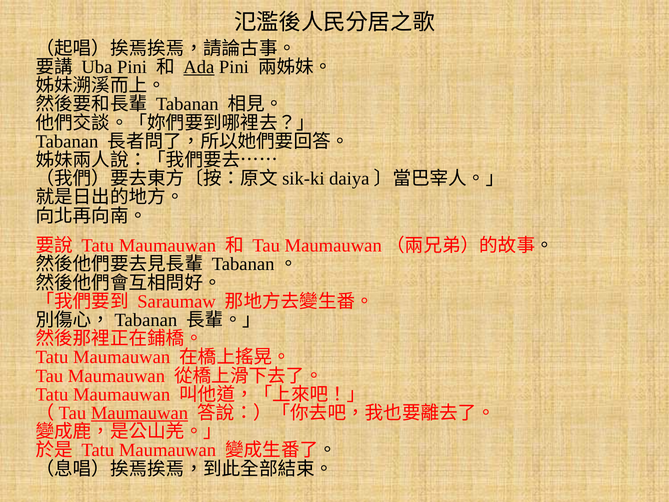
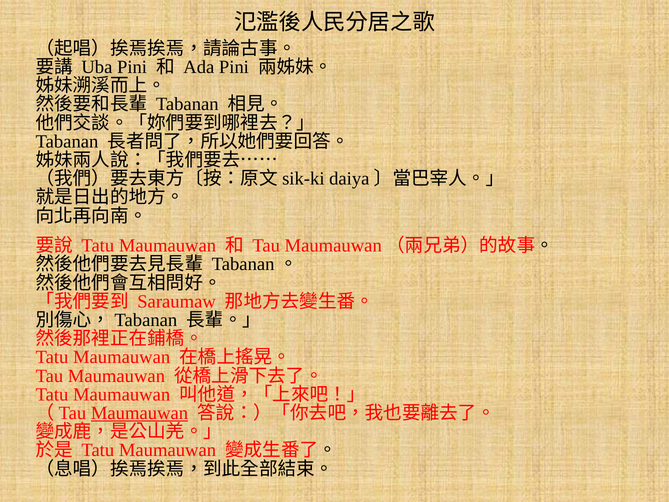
Ada underline: present -> none
